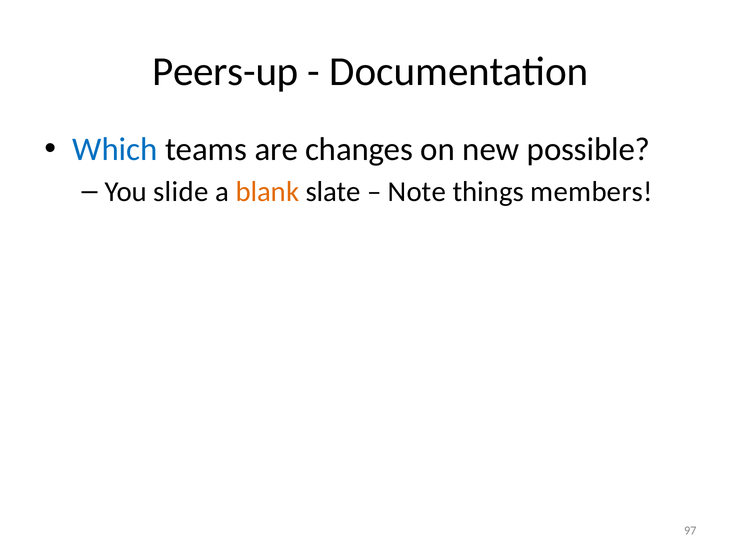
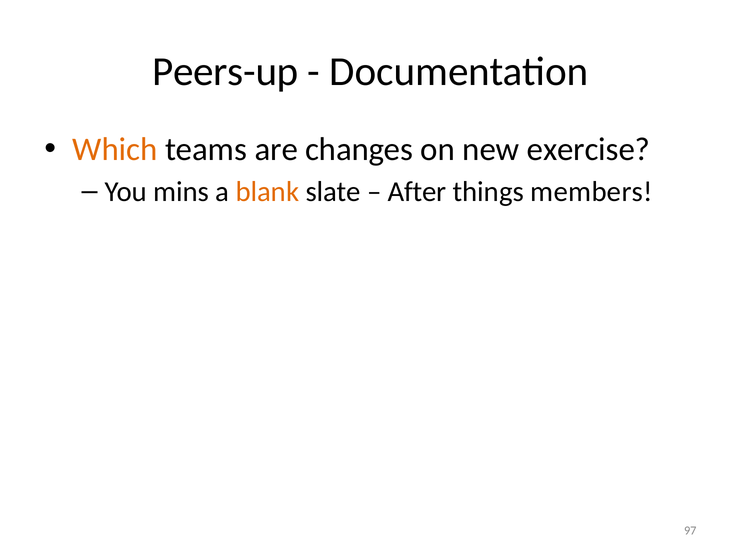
Which colour: blue -> orange
possible: possible -> exercise
slide: slide -> mins
Note: Note -> After
